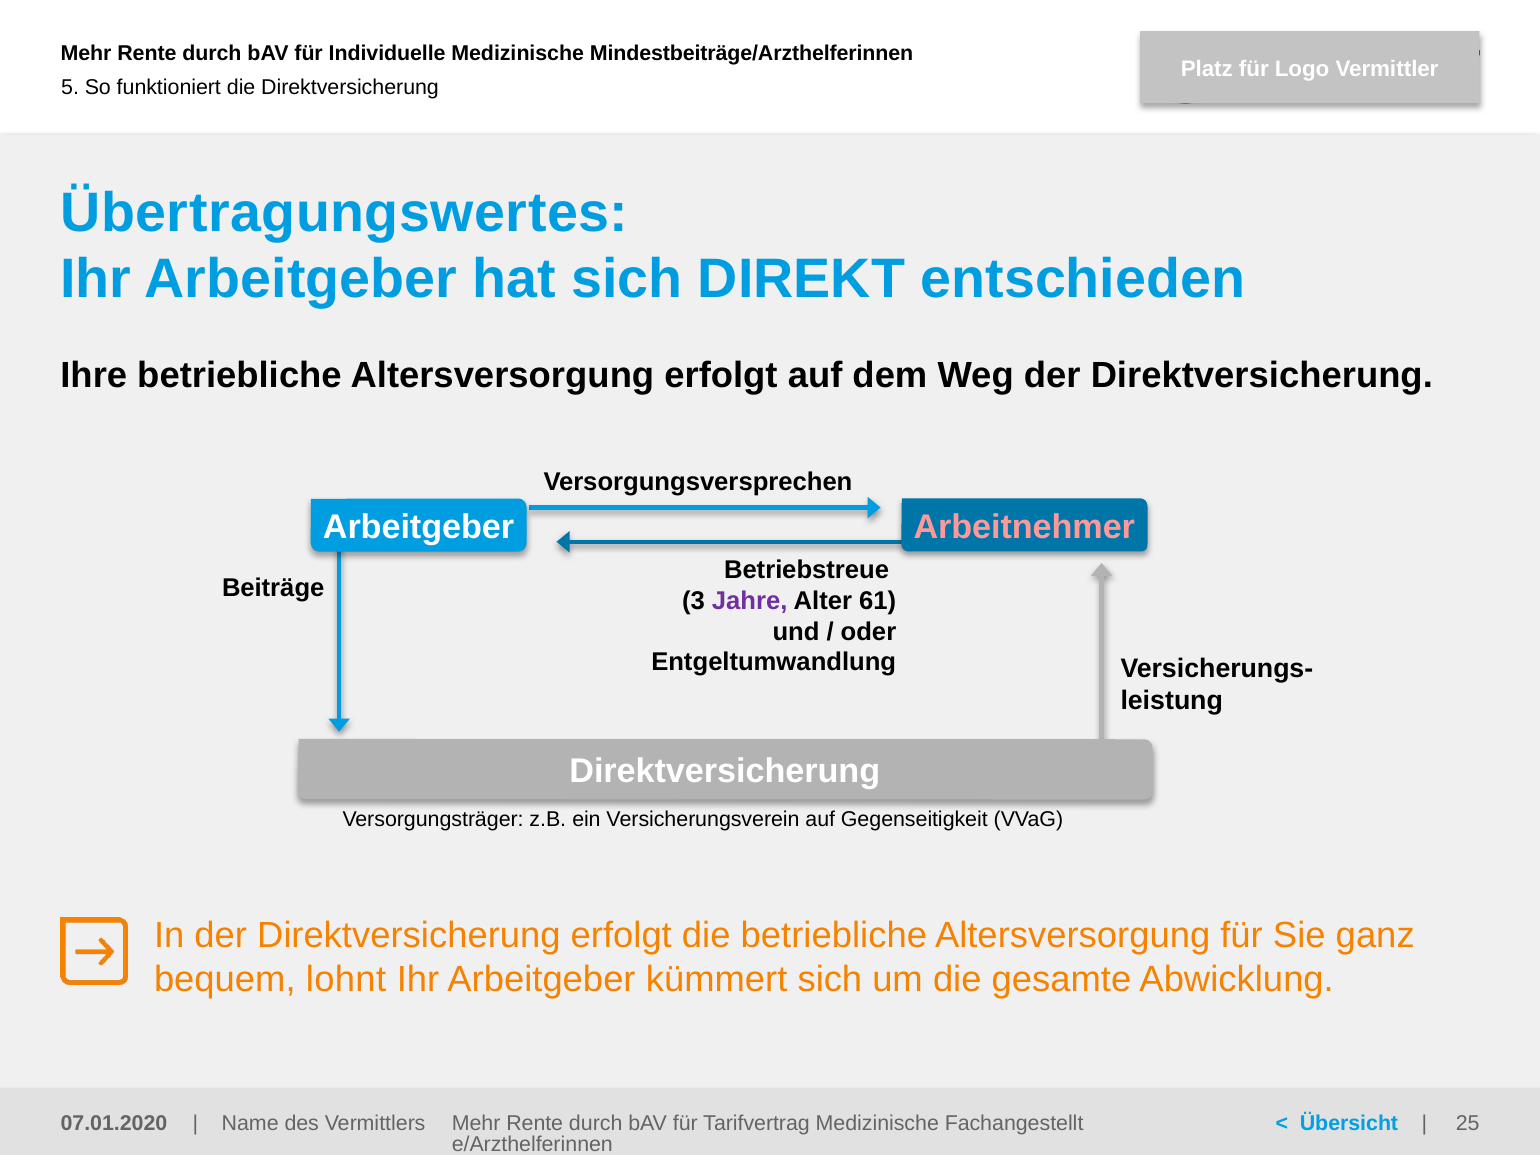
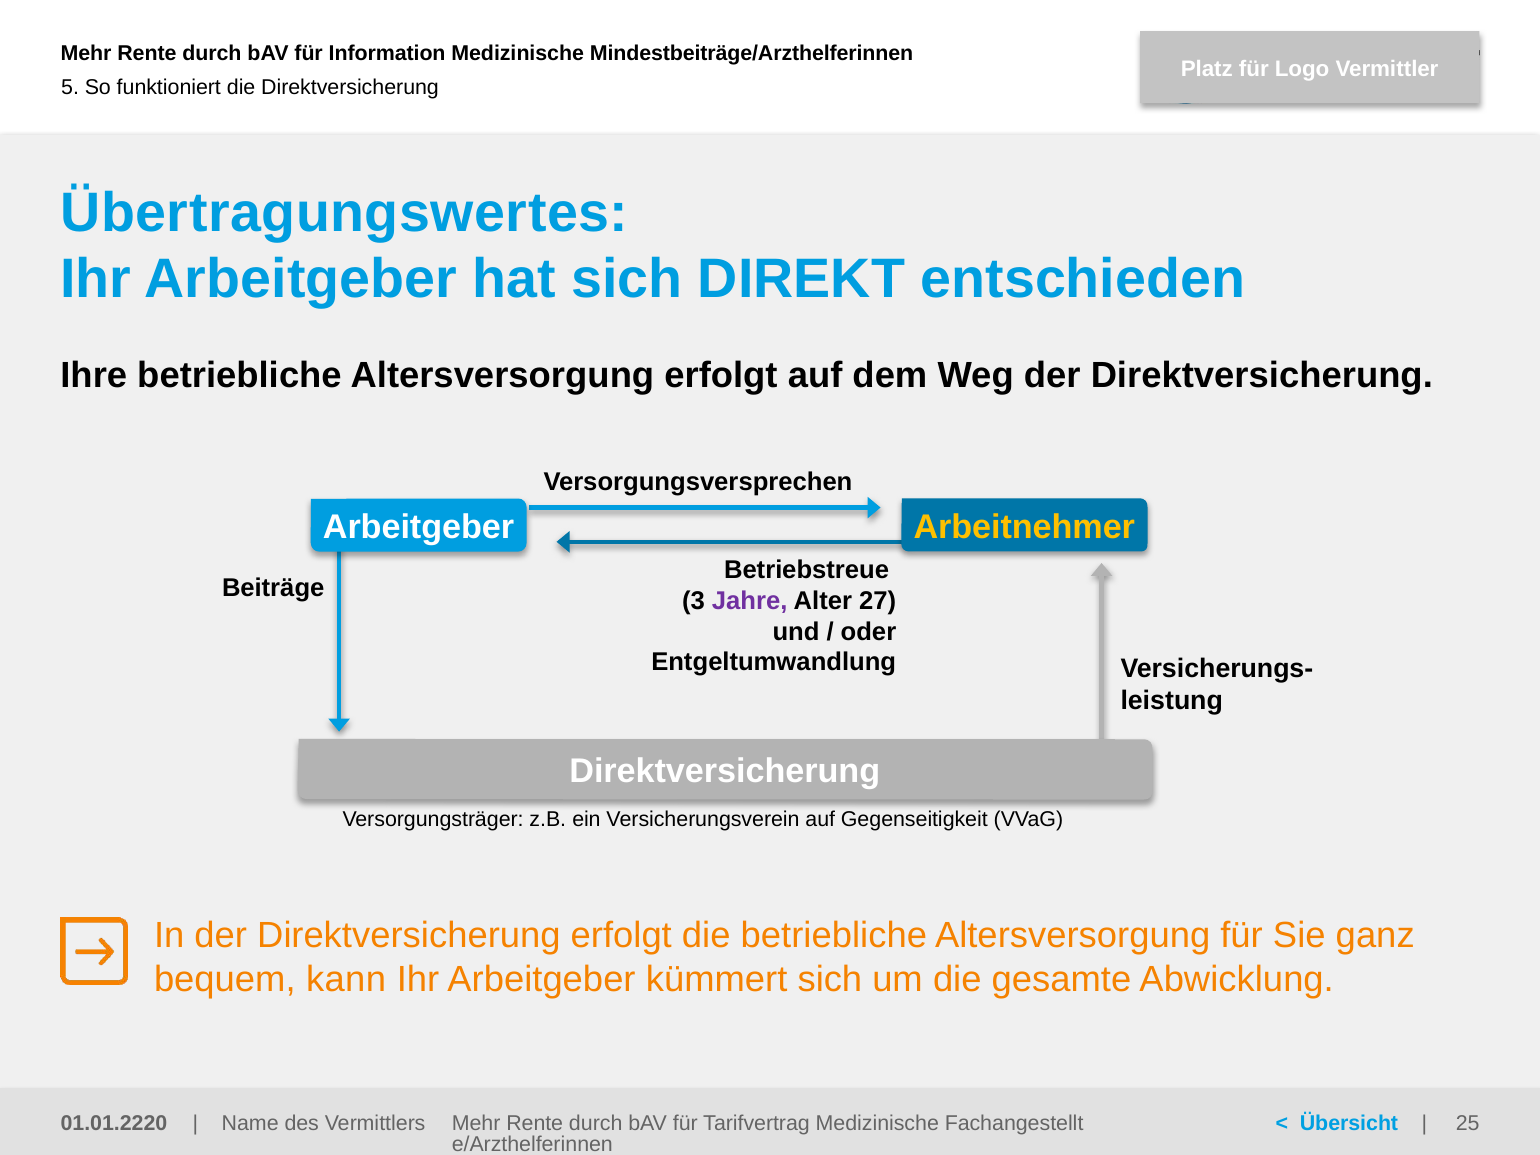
Individuelle: Individuelle -> Information
Arbeitnehmer colour: pink -> yellow
61: 61 -> 27
lohnt: lohnt -> kann
07.01.2020: 07.01.2020 -> 01.01.2220
